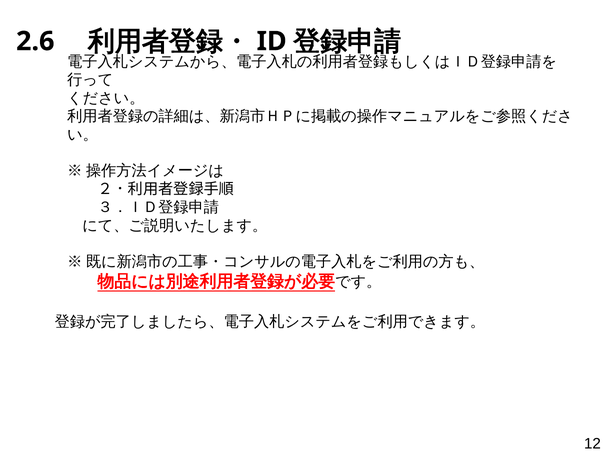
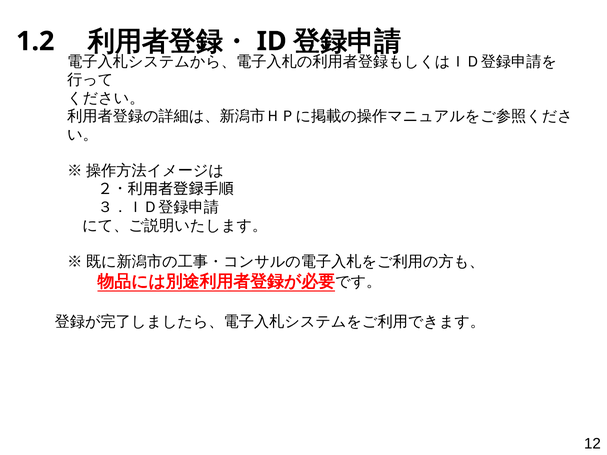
2.6: 2.6 -> 1.2
